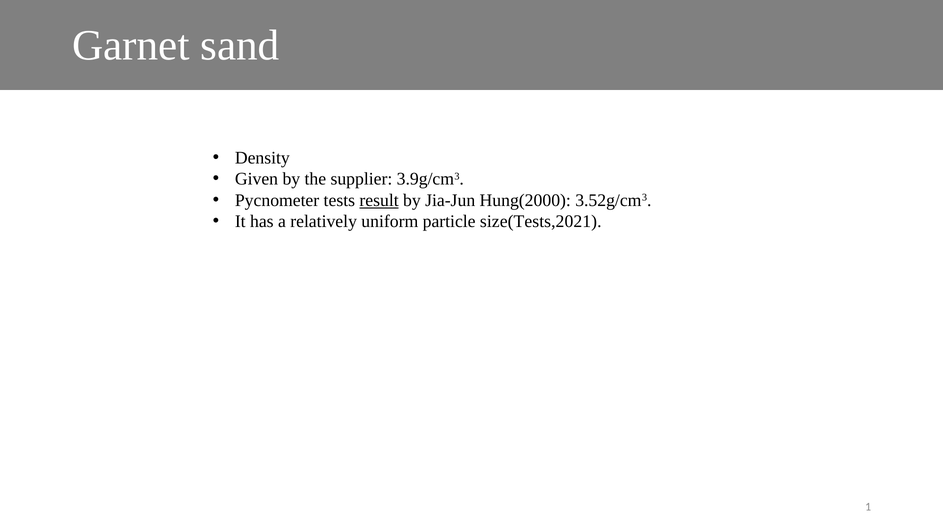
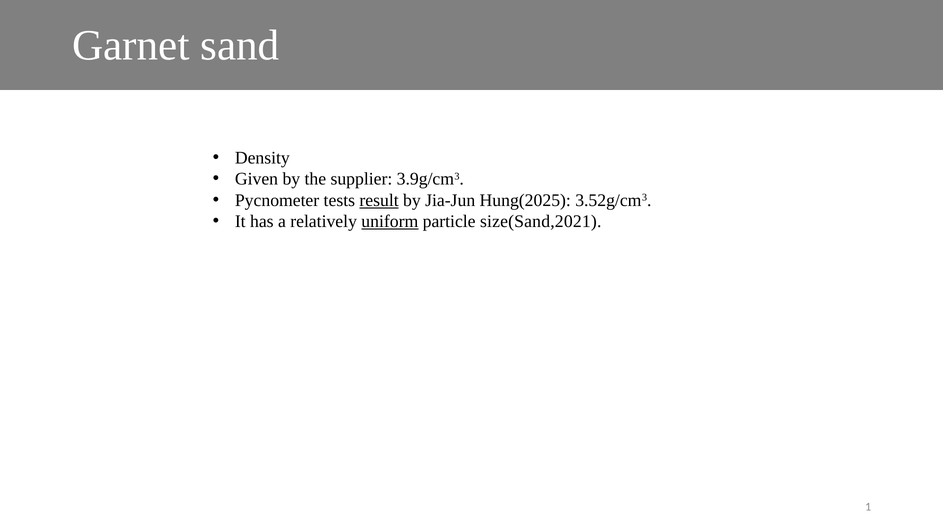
Hung(2000: Hung(2000 -> Hung(2025
uniform underline: none -> present
size(Tests,2021: size(Tests,2021 -> size(Sand,2021
